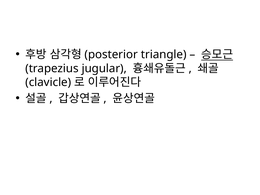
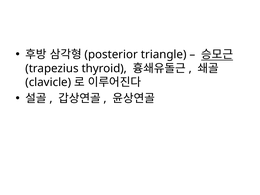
jugular: jugular -> thyroid
